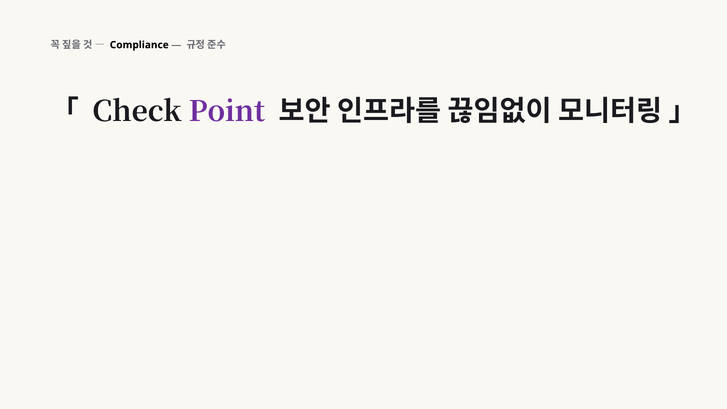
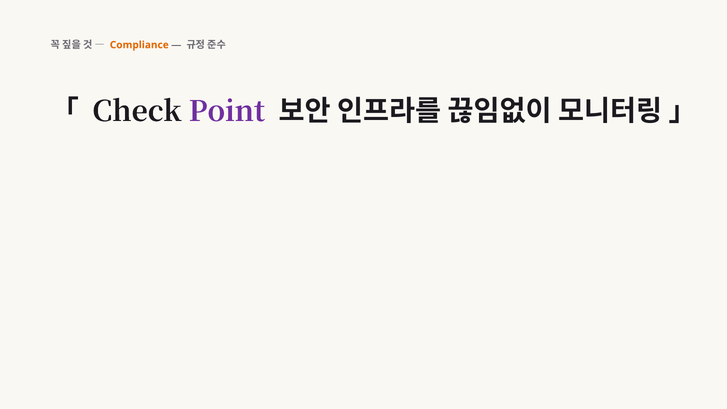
Compliance colour: black -> orange
